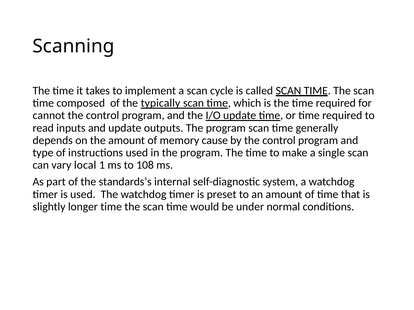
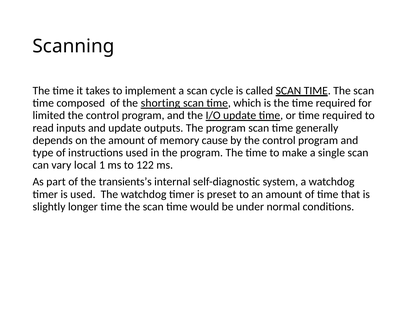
typically: typically -> shorting
cannot: cannot -> limited
108: 108 -> 122
standards’s: standards’s -> transients’s
